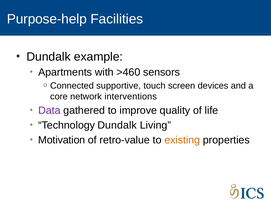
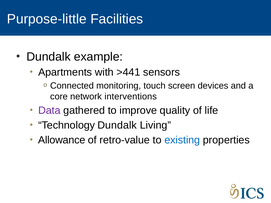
Purpose-help: Purpose-help -> Purpose-little
>460: >460 -> >441
supportive: supportive -> monitoring
Motivation: Motivation -> Allowance
existing colour: orange -> blue
